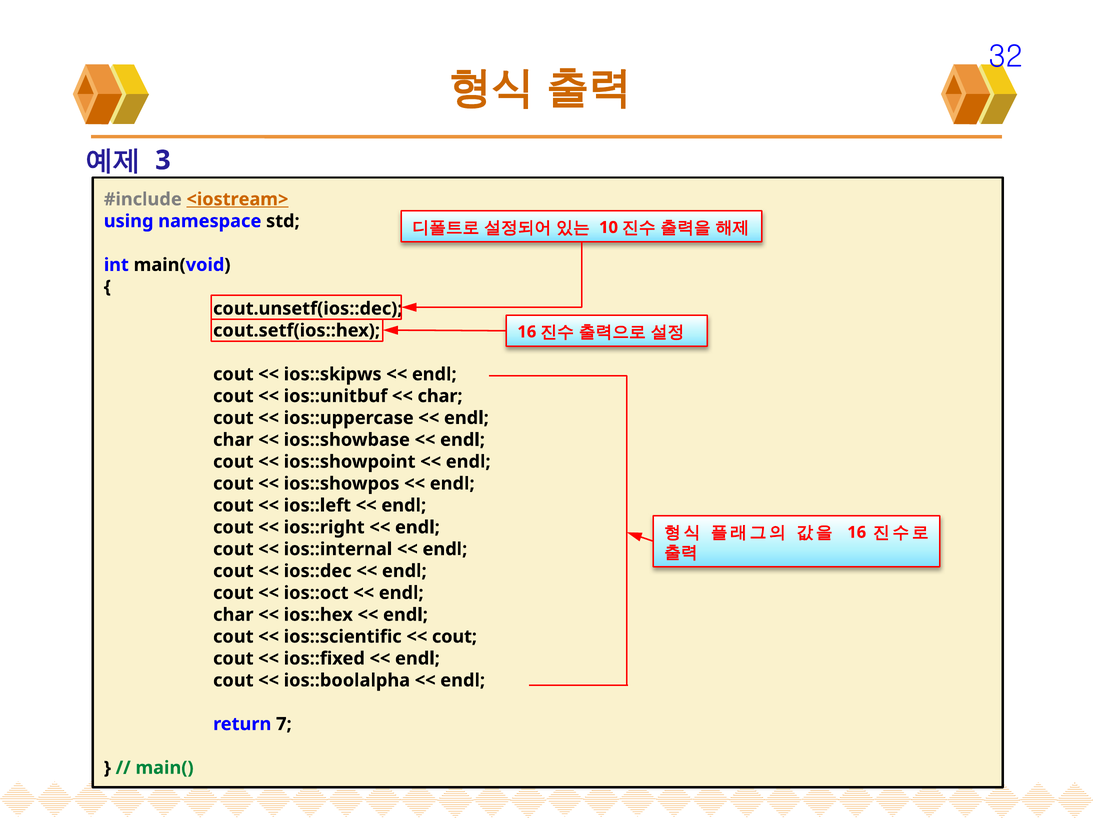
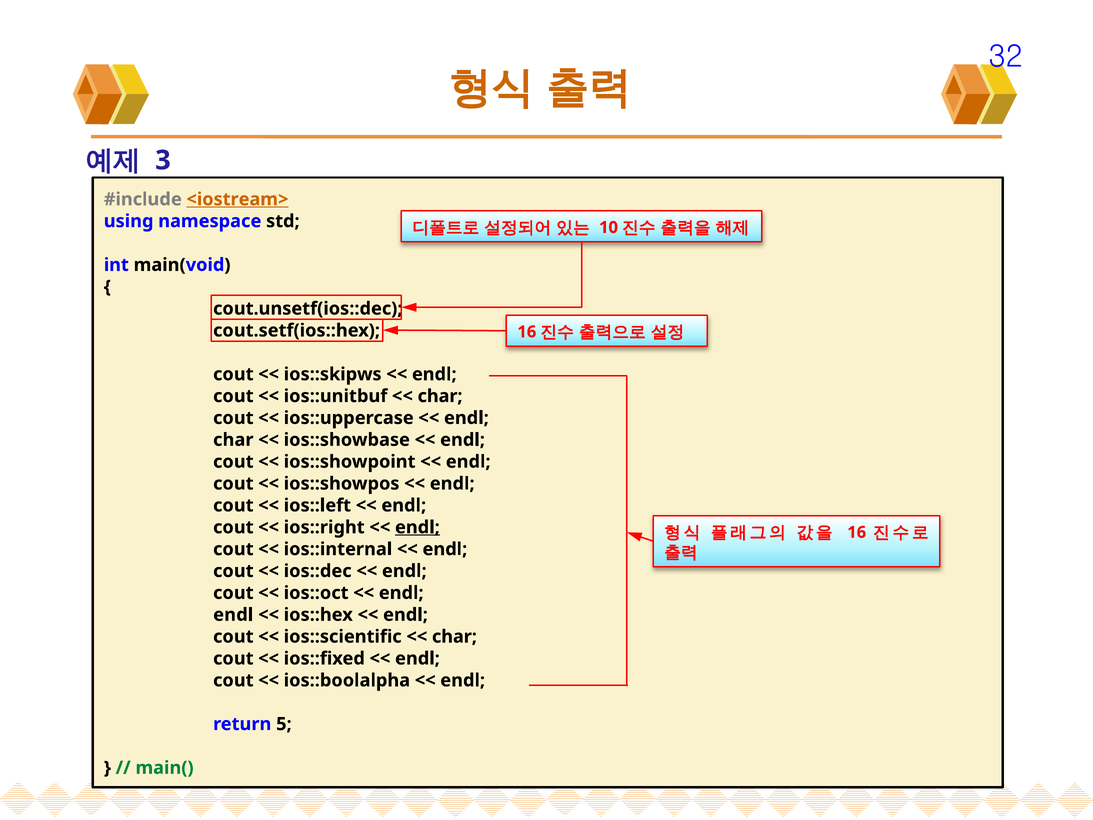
endl at (417, 527) underline: none -> present
char at (233, 615): char -> endl
cout at (454, 636): cout -> char
7: 7 -> 5
